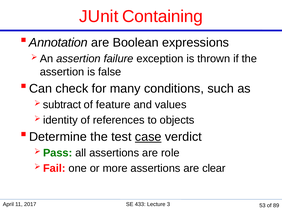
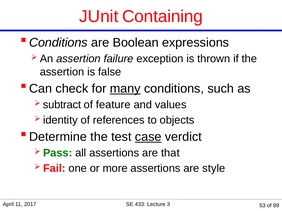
Annotation at (58, 43): Annotation -> Conditions
many underline: none -> present
role: role -> that
clear: clear -> style
